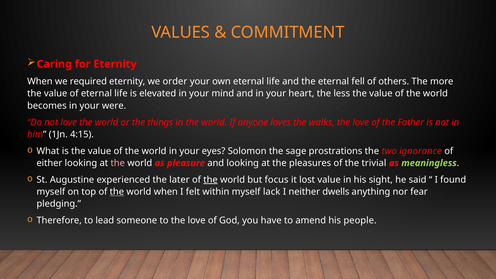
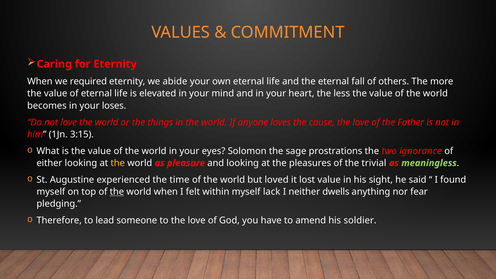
order: order -> abide
fell: fell -> fall
were: were -> loses
walks: walks -> cause
4:15: 4:15 -> 3:15
the at (118, 163) colour: pink -> yellow
later: later -> time
the at (211, 180) underline: present -> none
focus: focus -> loved
people: people -> soldier
